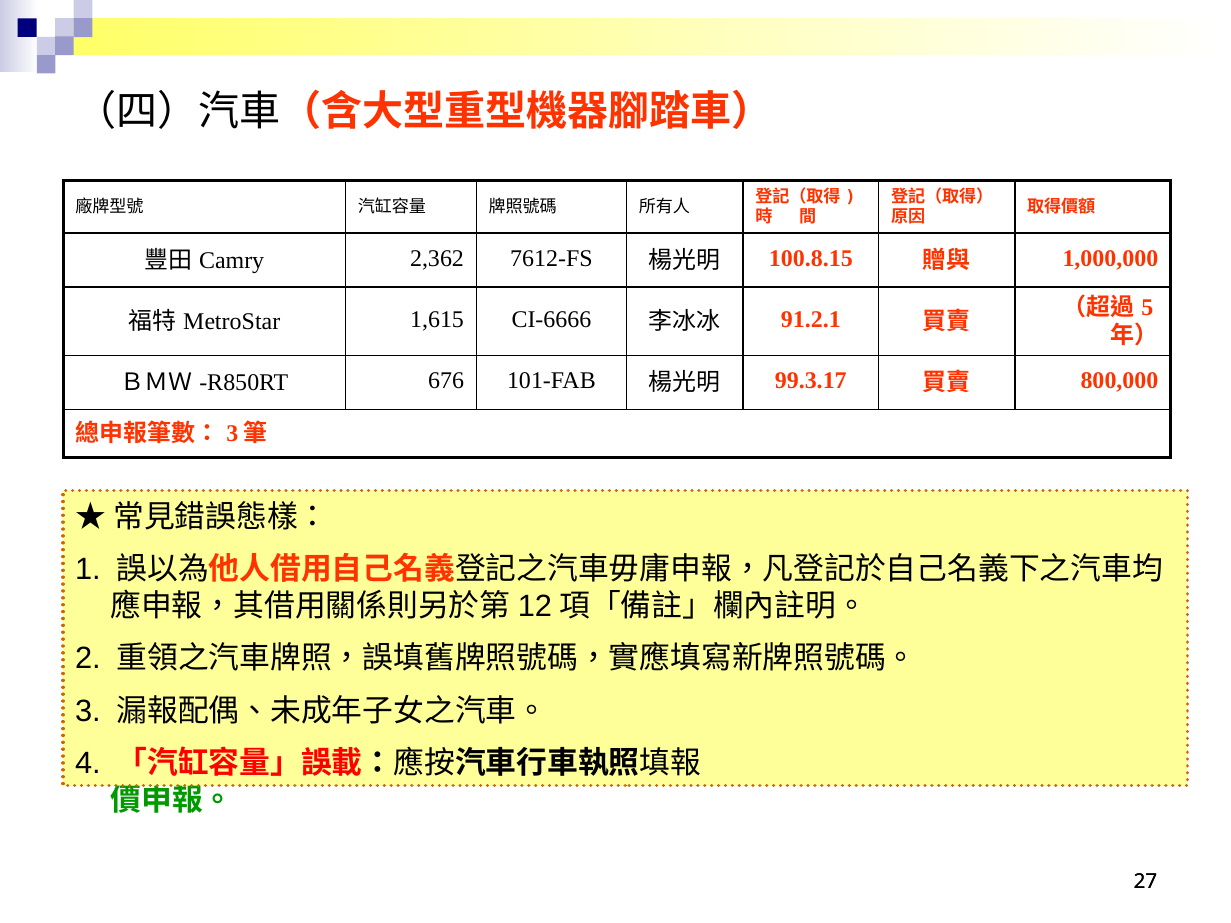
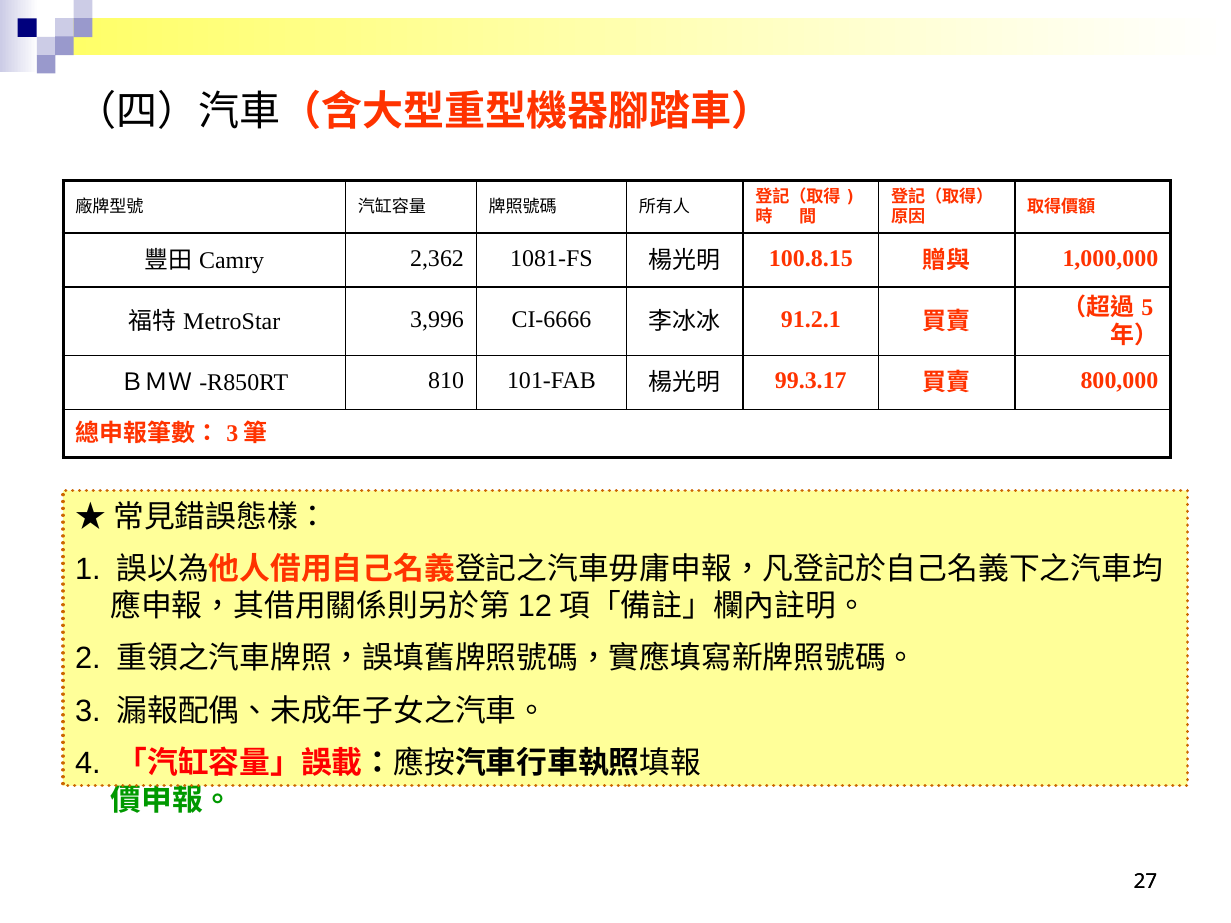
7612-FS: 7612-FS -> 1081-FS
1,615: 1,615 -> 3,996
676: 676 -> 810
